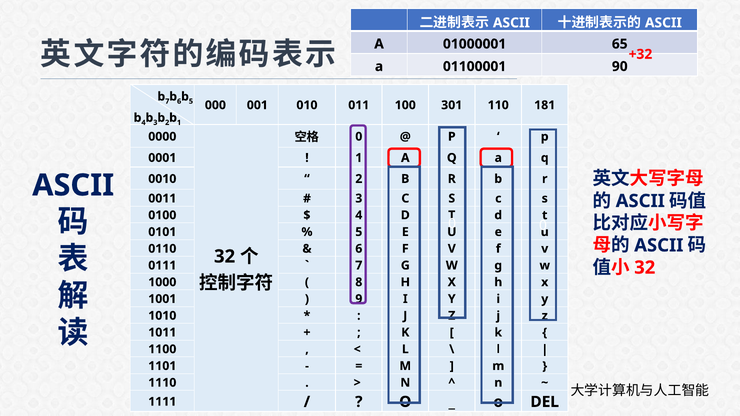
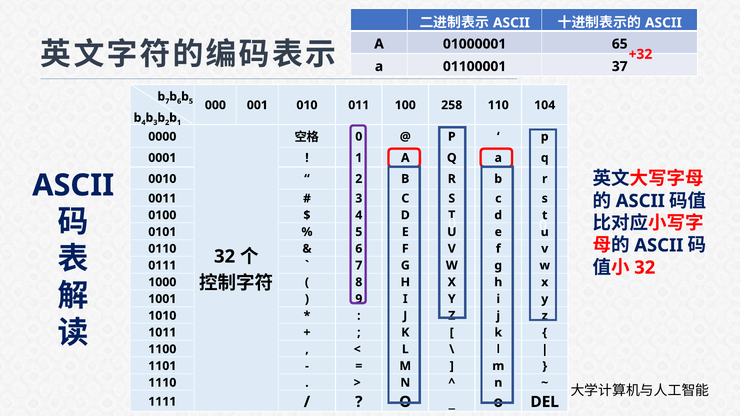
90: 90 -> 37
301: 301 -> 258
181: 181 -> 104
